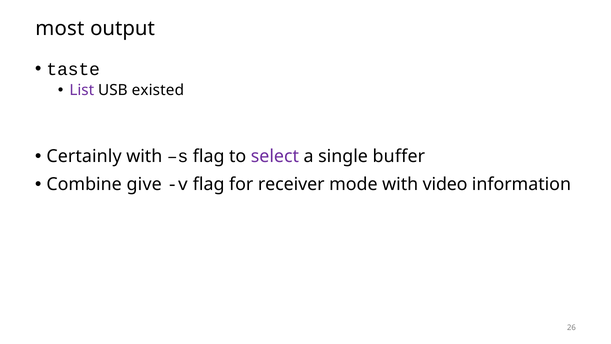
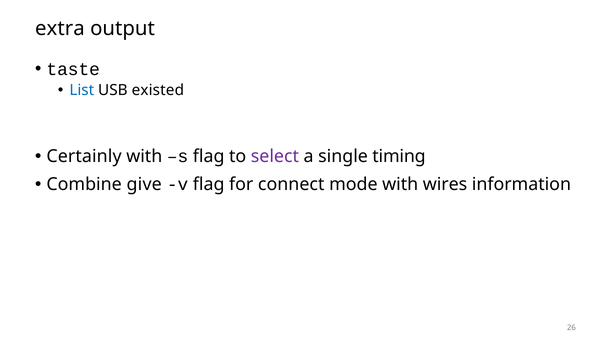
most: most -> extra
List colour: purple -> blue
buffer: buffer -> timing
receiver: receiver -> connect
video: video -> wires
